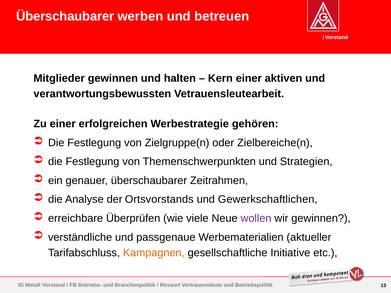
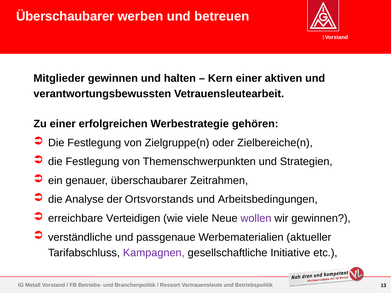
Gewerkschaftlichen: Gewerkschaftlichen -> Arbeitsbedingungen
Überprüfen: Überprüfen -> Verteidigen
Kampagnen colour: orange -> purple
